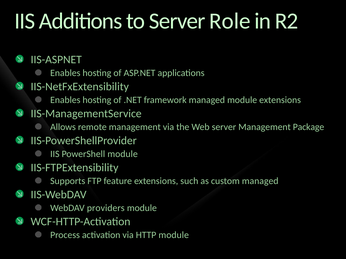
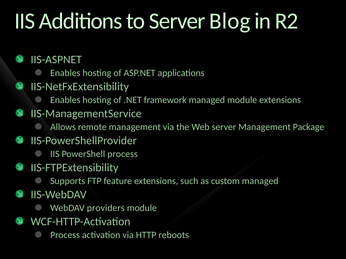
Role: Role -> Blog
PowerShell module: module -> process
HTTP module: module -> reboots
